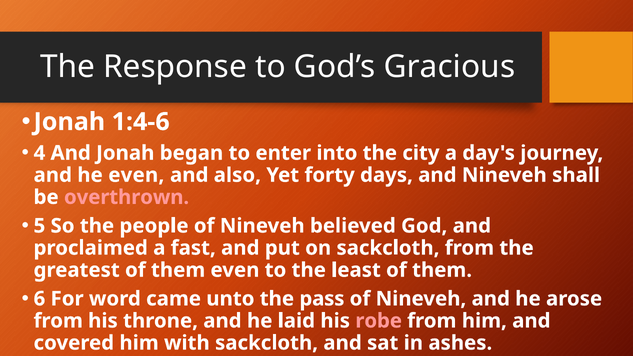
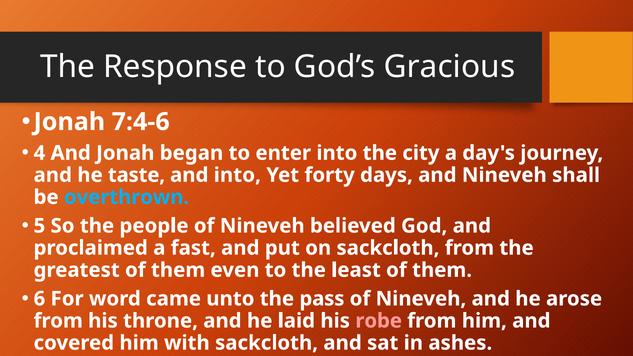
1:4-6: 1:4-6 -> 7:4-6
he even: even -> taste
and also: also -> into
overthrown colour: pink -> light blue
